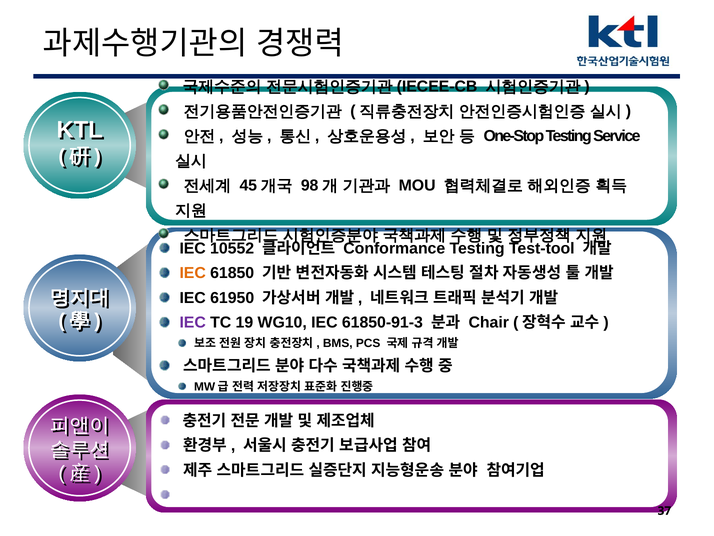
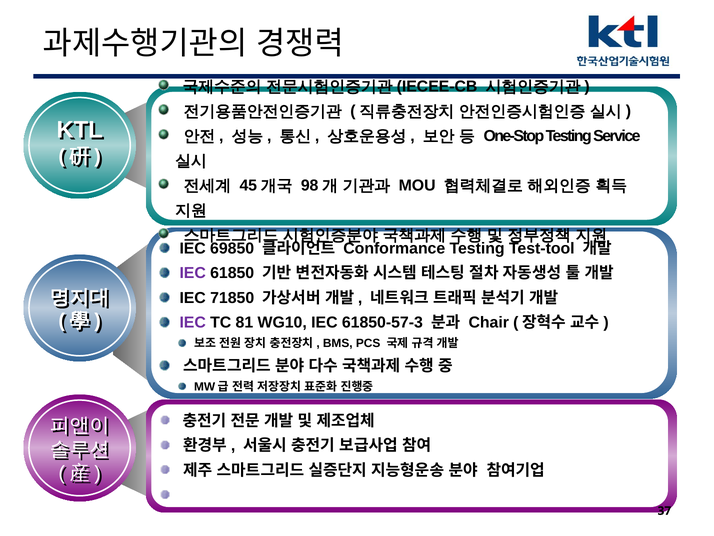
10552: 10552 -> 69850
IEC at (193, 273) colour: orange -> purple
61950: 61950 -> 71850
19: 19 -> 81
61850-91-3: 61850-91-3 -> 61850-57-3
